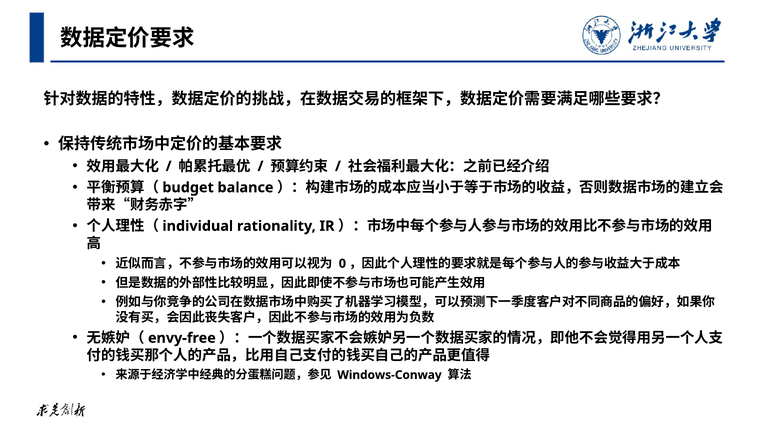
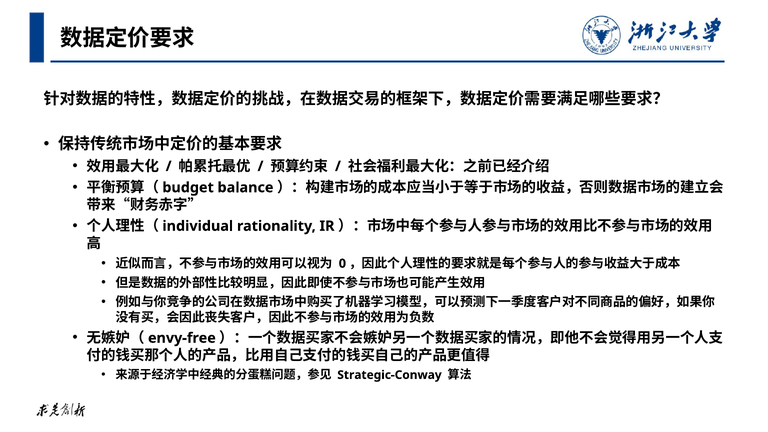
Windows-Conway: Windows-Conway -> Strategic-Conway
